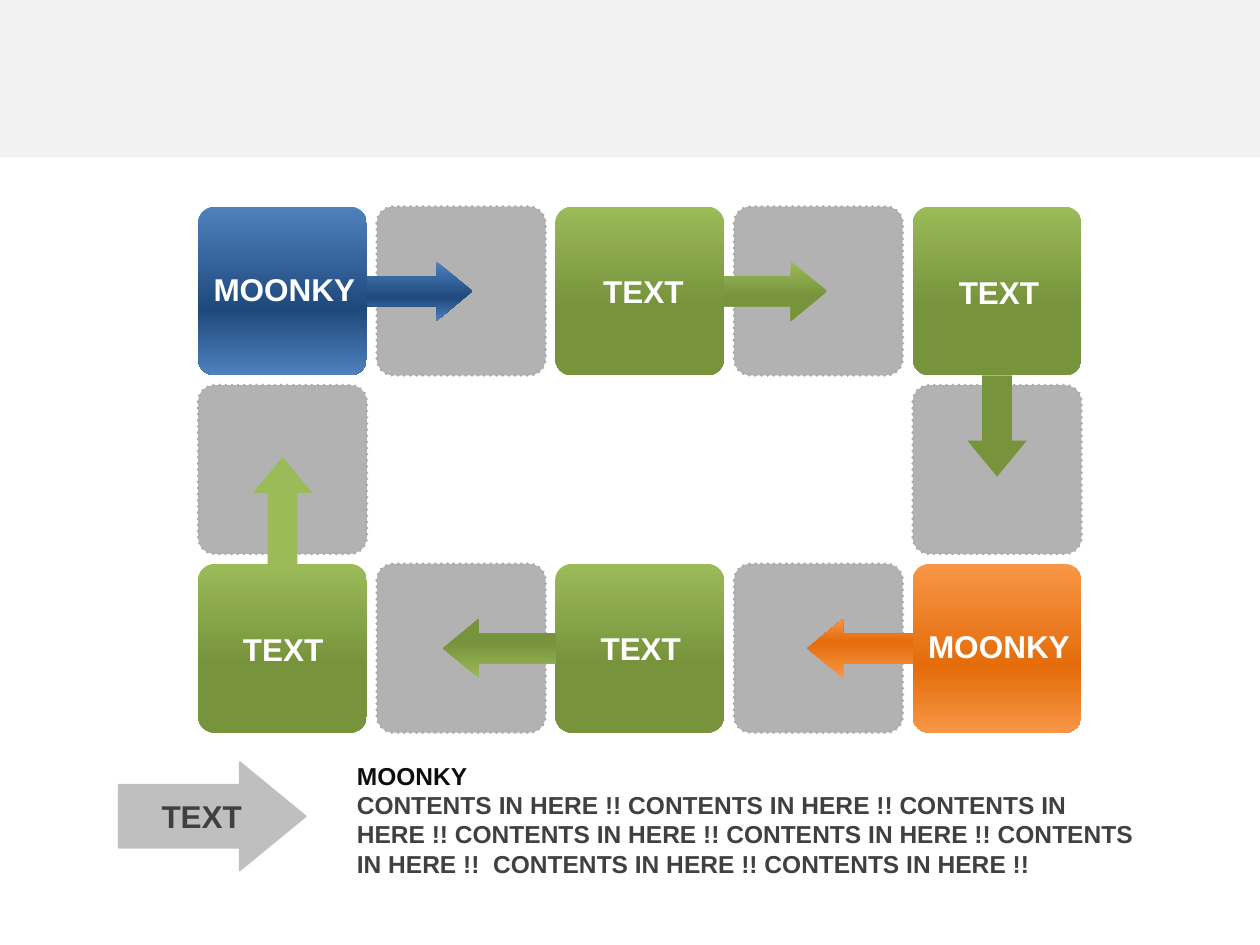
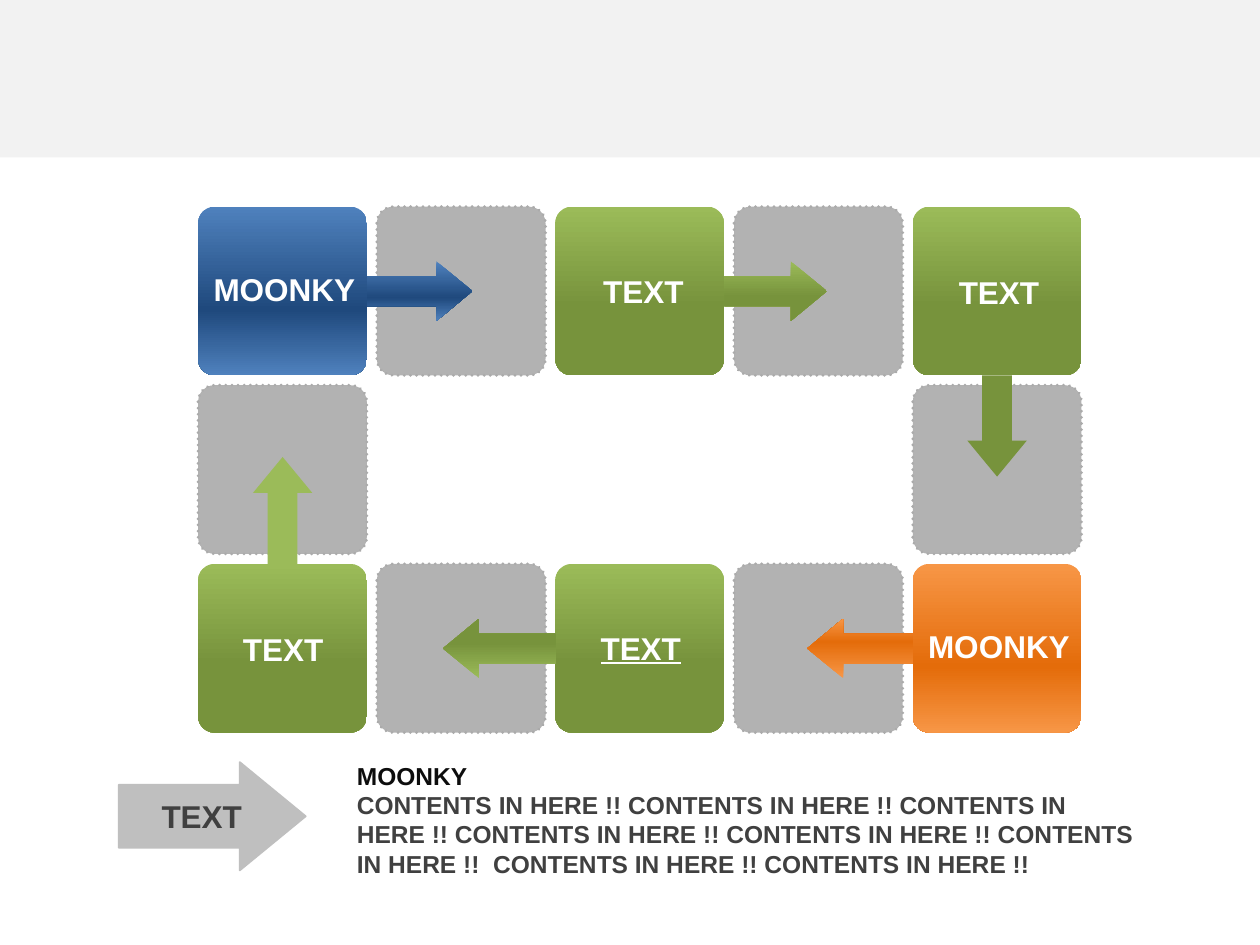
TEXT at (641, 650) underline: none -> present
